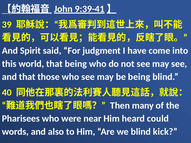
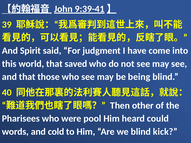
that being: being -> saved
many: many -> other
near: near -> pool
also: also -> cold
